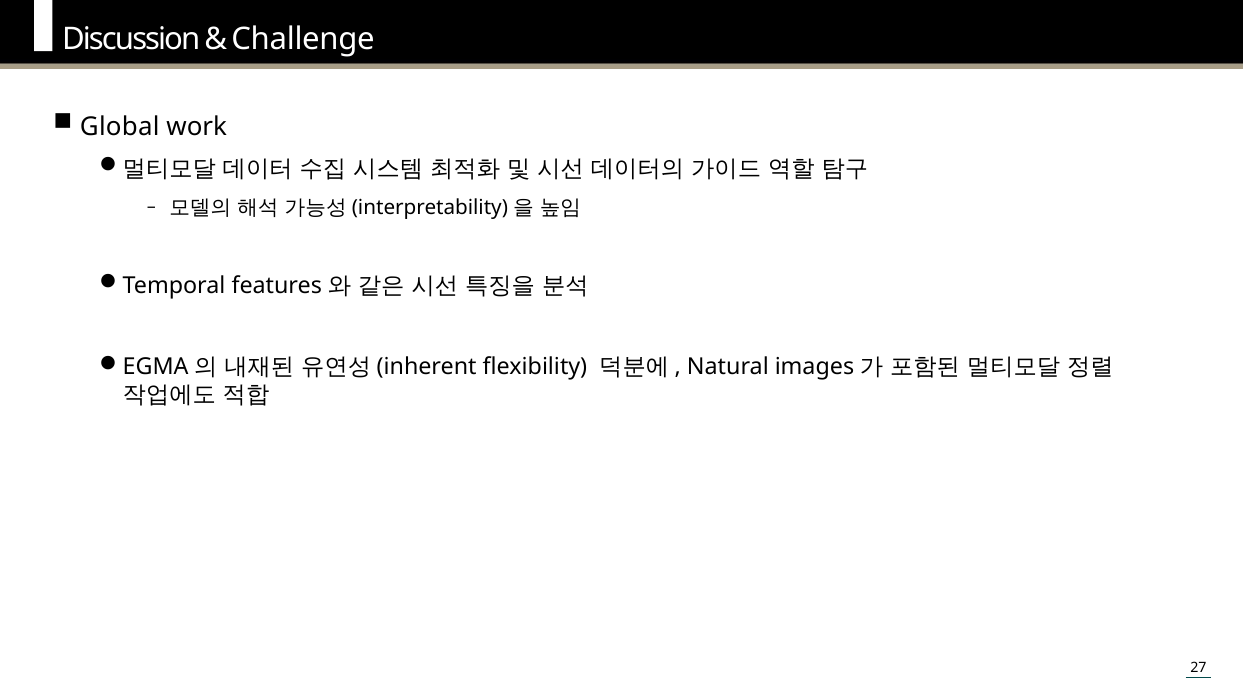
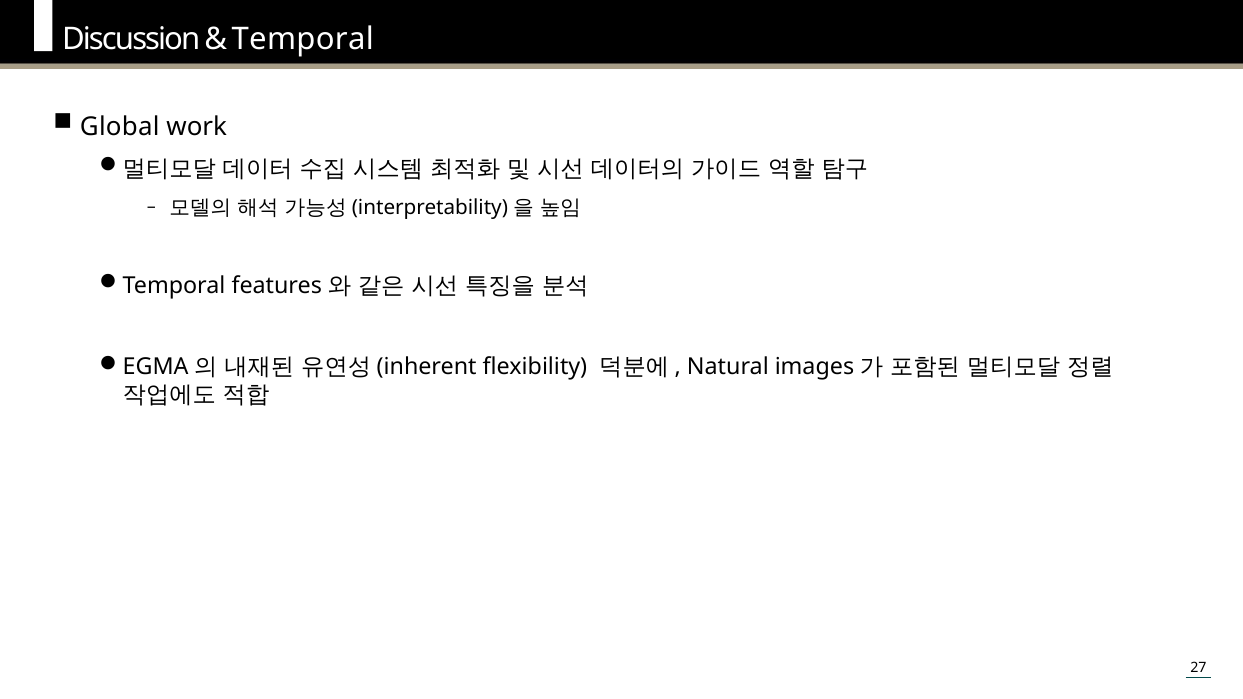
Challenge at (303, 40): Challenge -> Temporal
